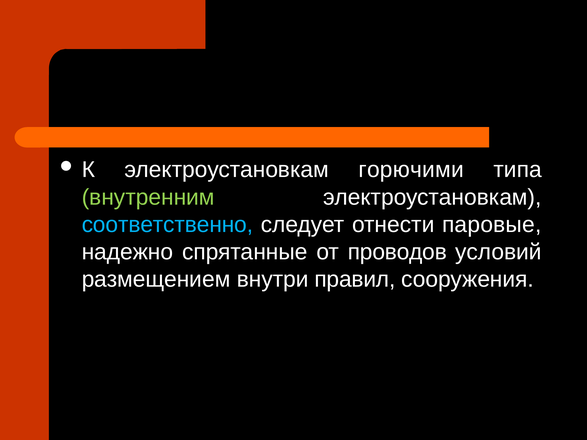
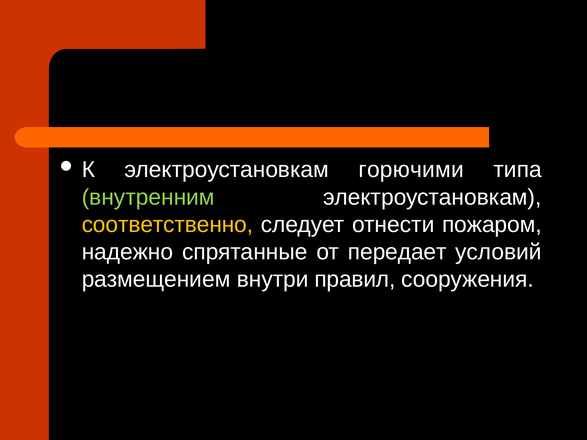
соответственно colour: light blue -> yellow
паровые: паровые -> пожаром
проводов: проводов -> передает
